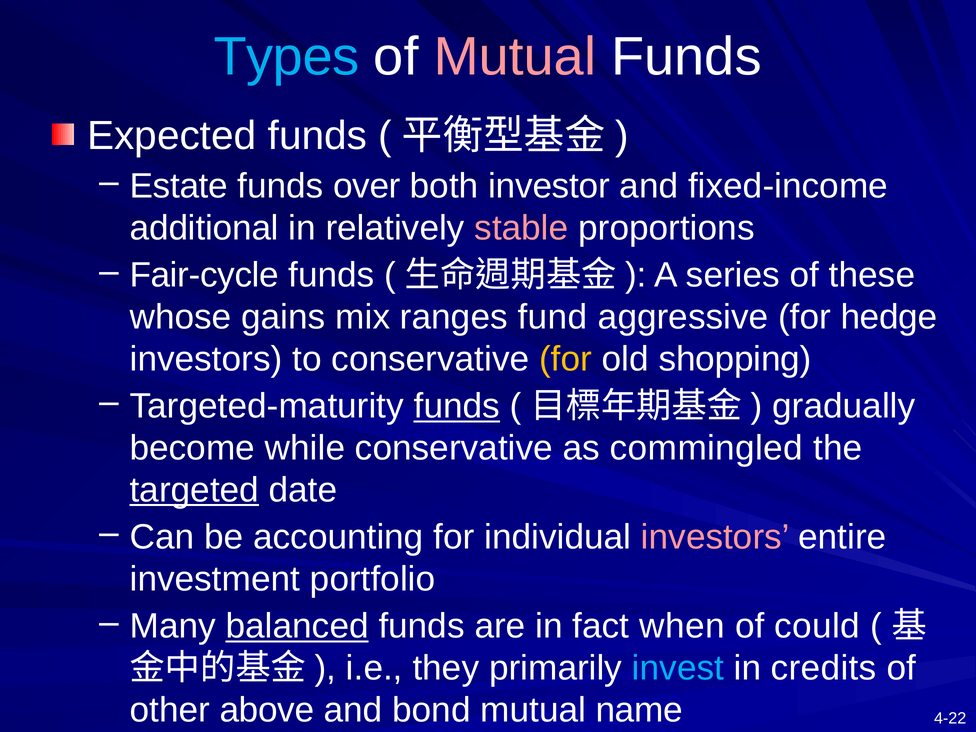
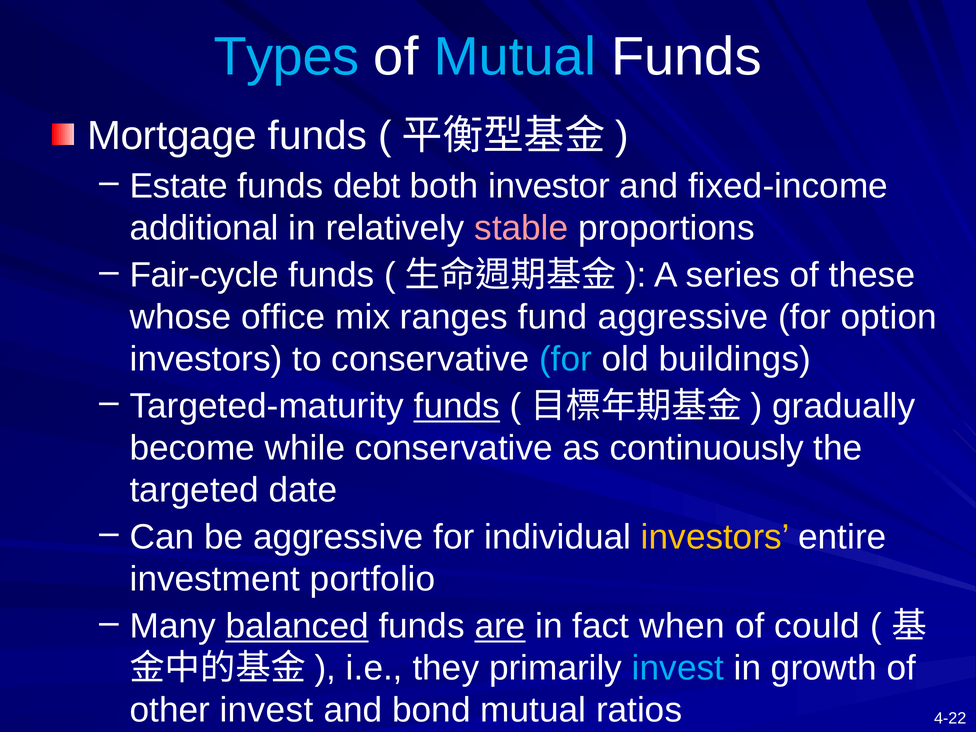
Mutual at (515, 57) colour: pink -> light blue
Expected: Expected -> Mortgage
over: over -> debt
gains: gains -> office
hedge: hedge -> option
for at (565, 359) colour: yellow -> light blue
shopping: shopping -> buildings
commingled: commingled -> continuously
targeted underline: present -> none
be accounting: accounting -> aggressive
investors at (715, 537) colour: pink -> yellow
are underline: none -> present
credits: credits -> growth
other above: above -> invest
name: name -> ratios
